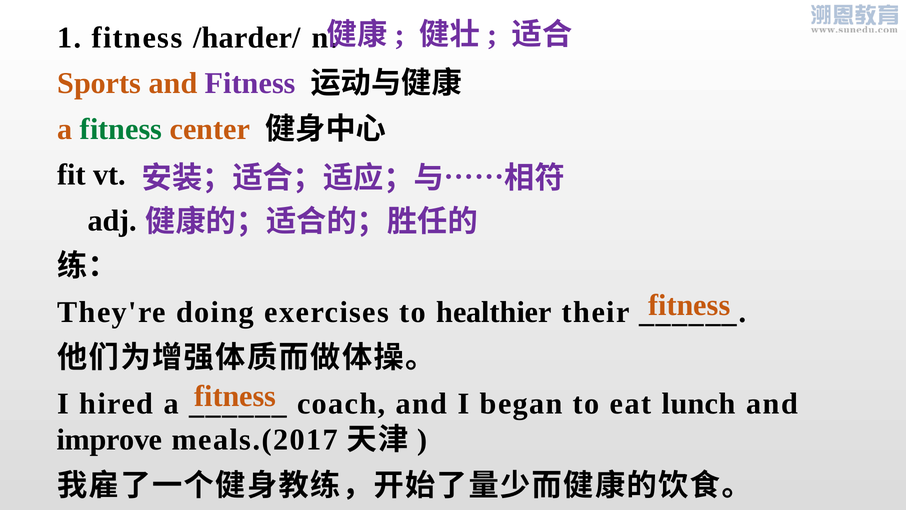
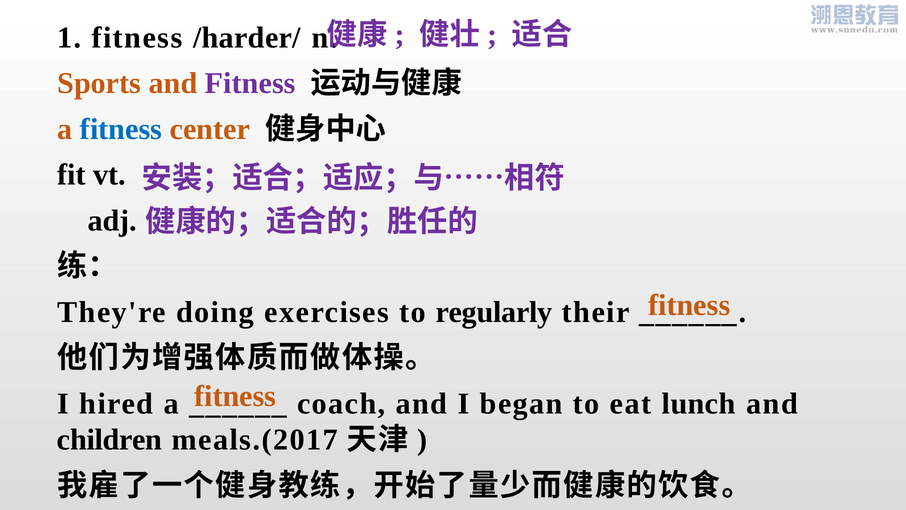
fitness at (121, 129) colour: green -> blue
healthier: healthier -> regularly
improve: improve -> children
